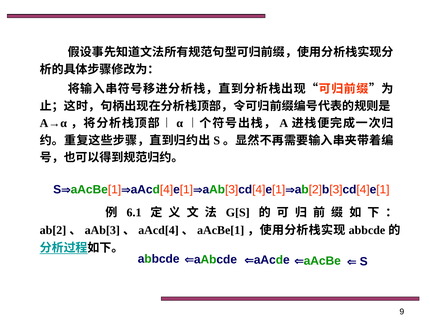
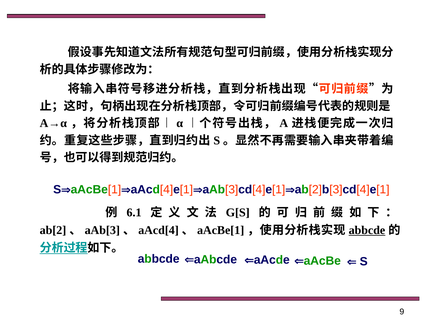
abbcde at (367, 231) underline: none -> present
